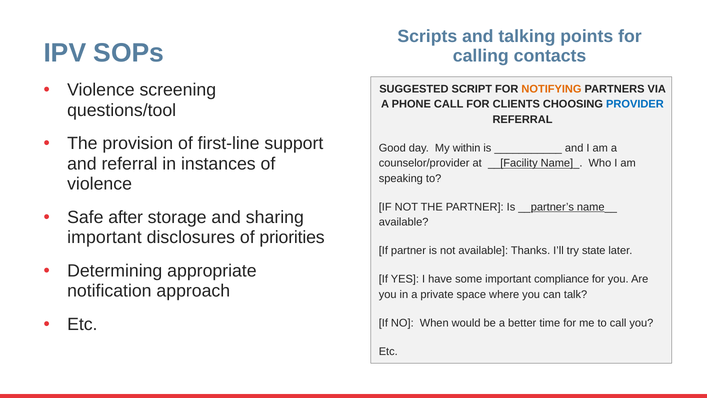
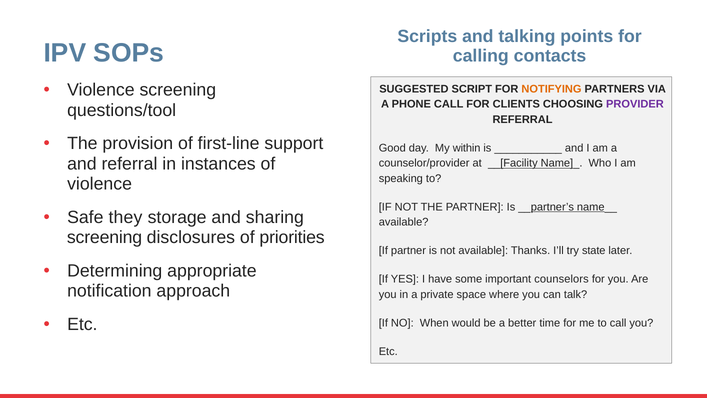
PROVIDER colour: blue -> purple
after: after -> they
important at (104, 237): important -> screening
compliance: compliance -> counselors
